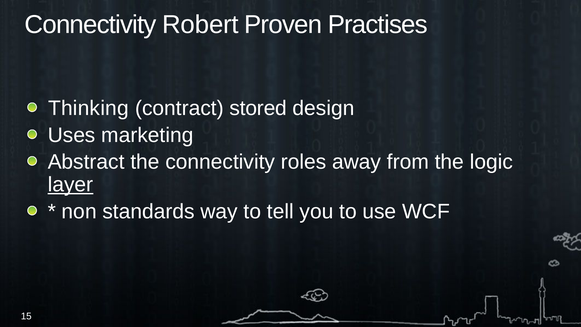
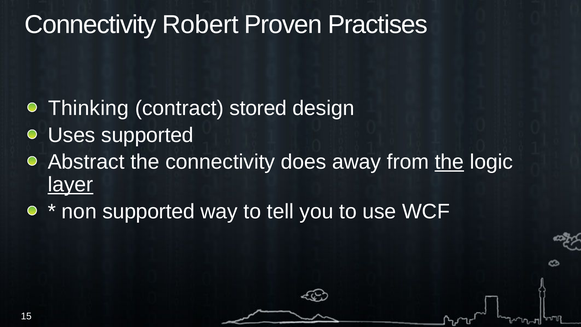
Uses marketing: marketing -> supported
roles: roles -> does
the at (449, 162) underline: none -> present
non standards: standards -> supported
